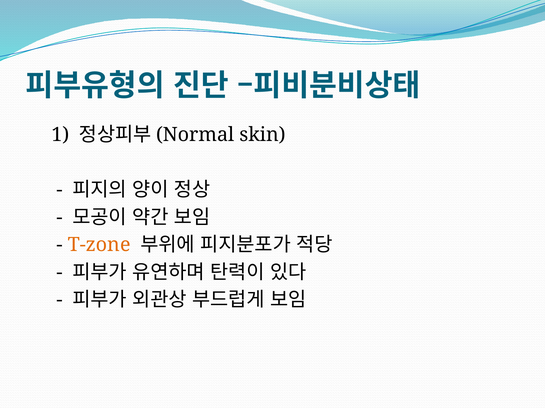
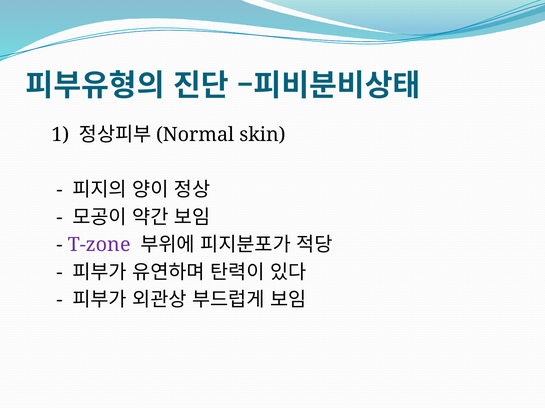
T-zone colour: orange -> purple
